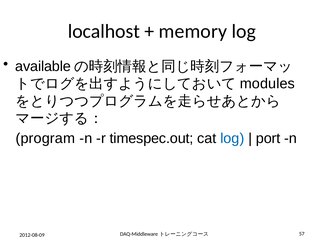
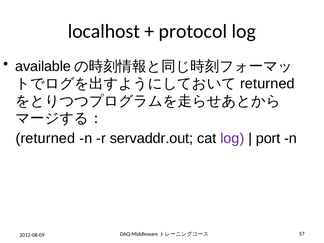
memory: memory -> protocol
modules at (267, 84): modules -> returned
program at (45, 138): program -> returned
timespec.out: timespec.out -> servaddr.out
log at (232, 138) colour: blue -> purple
